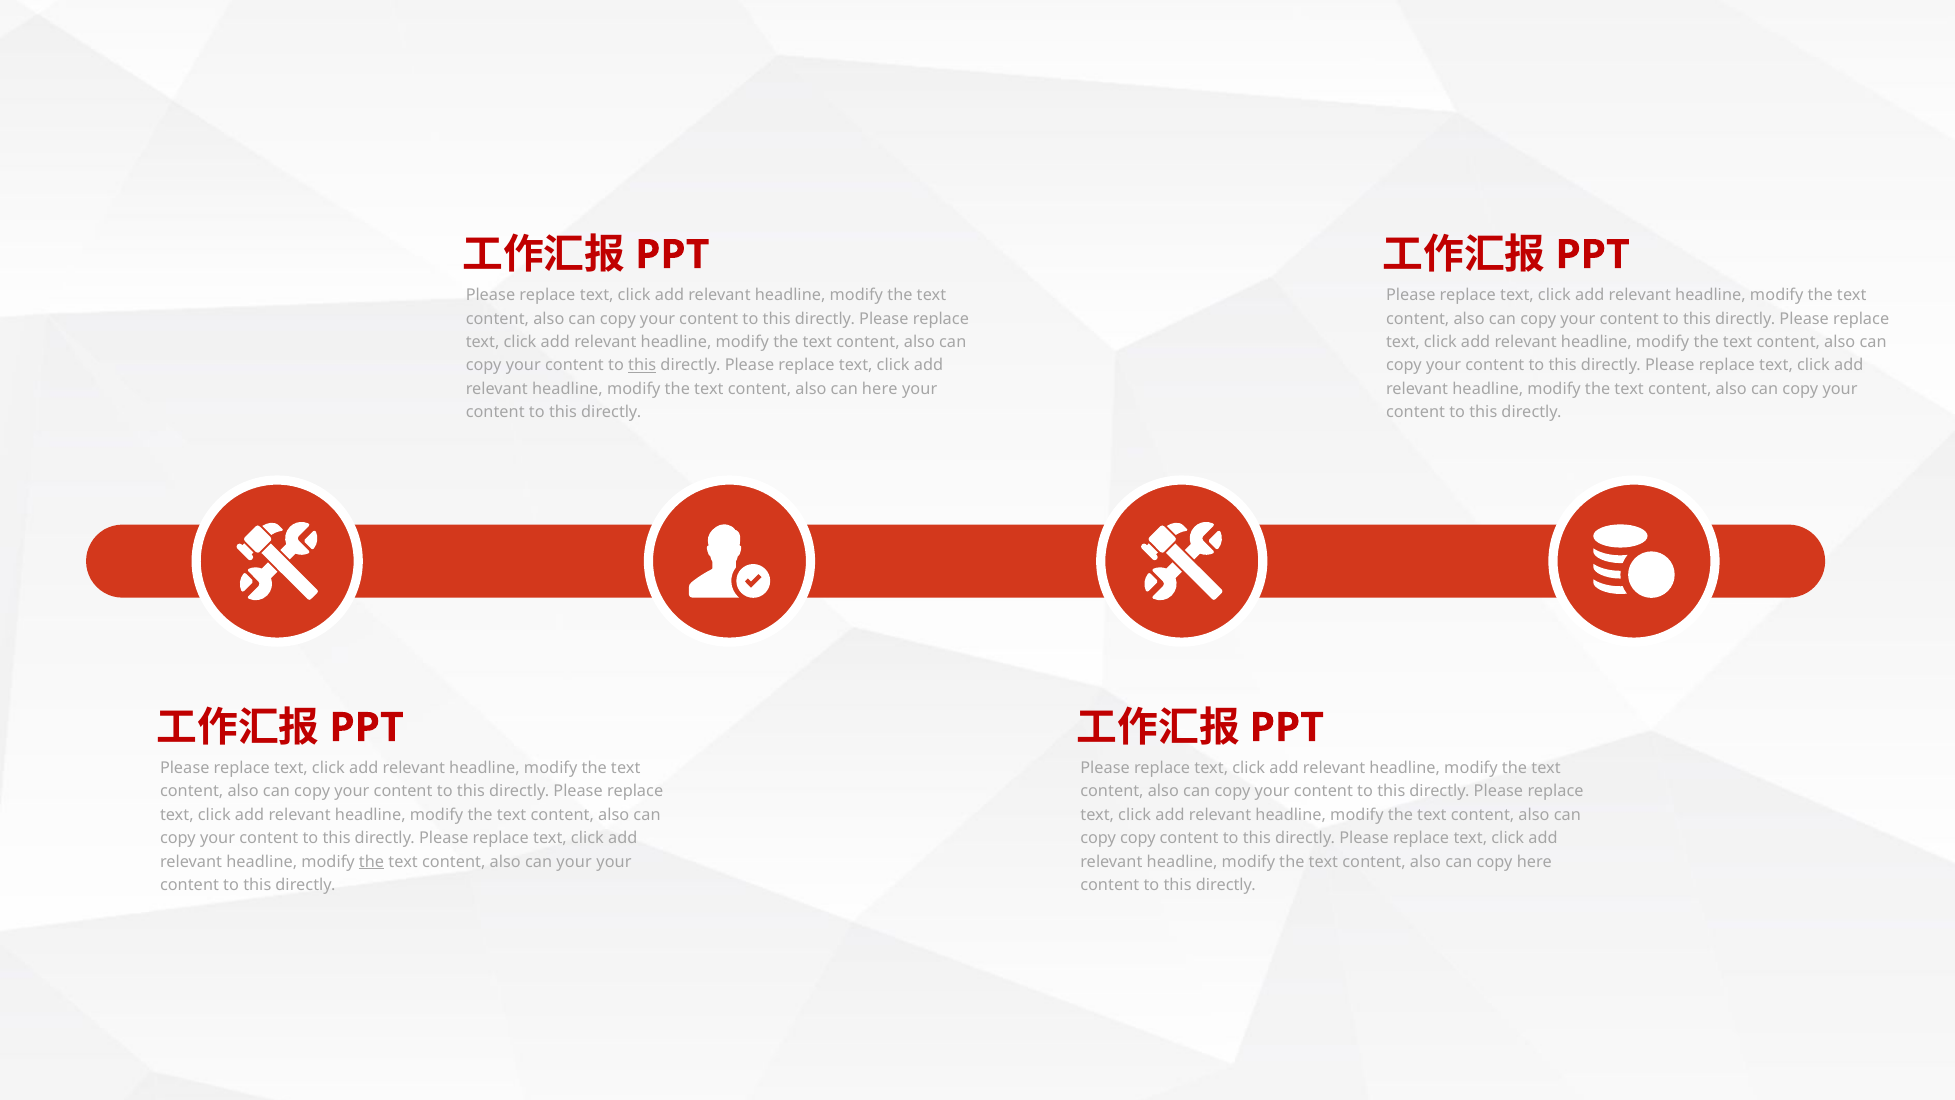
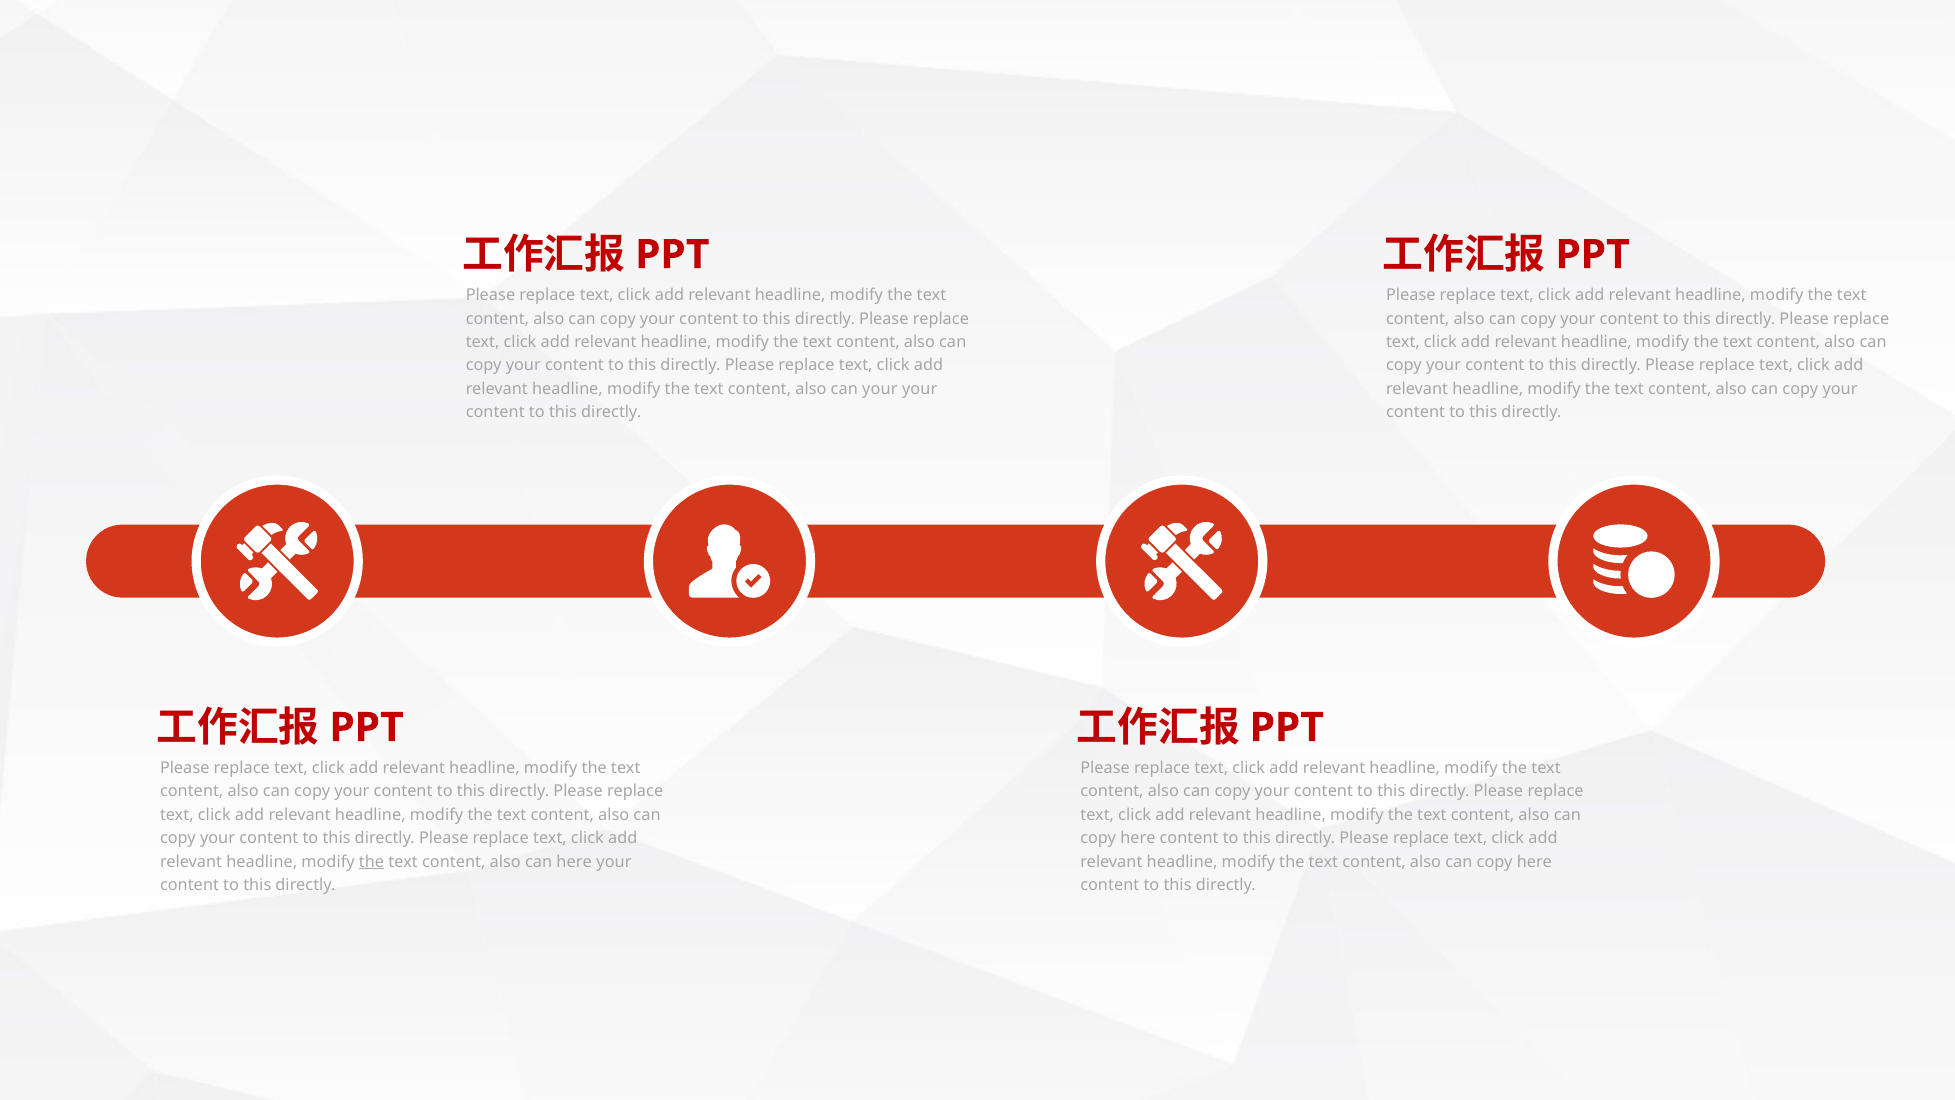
this at (642, 365) underline: present -> none
can here: here -> your
copy at (1138, 838): copy -> here
can your: your -> here
